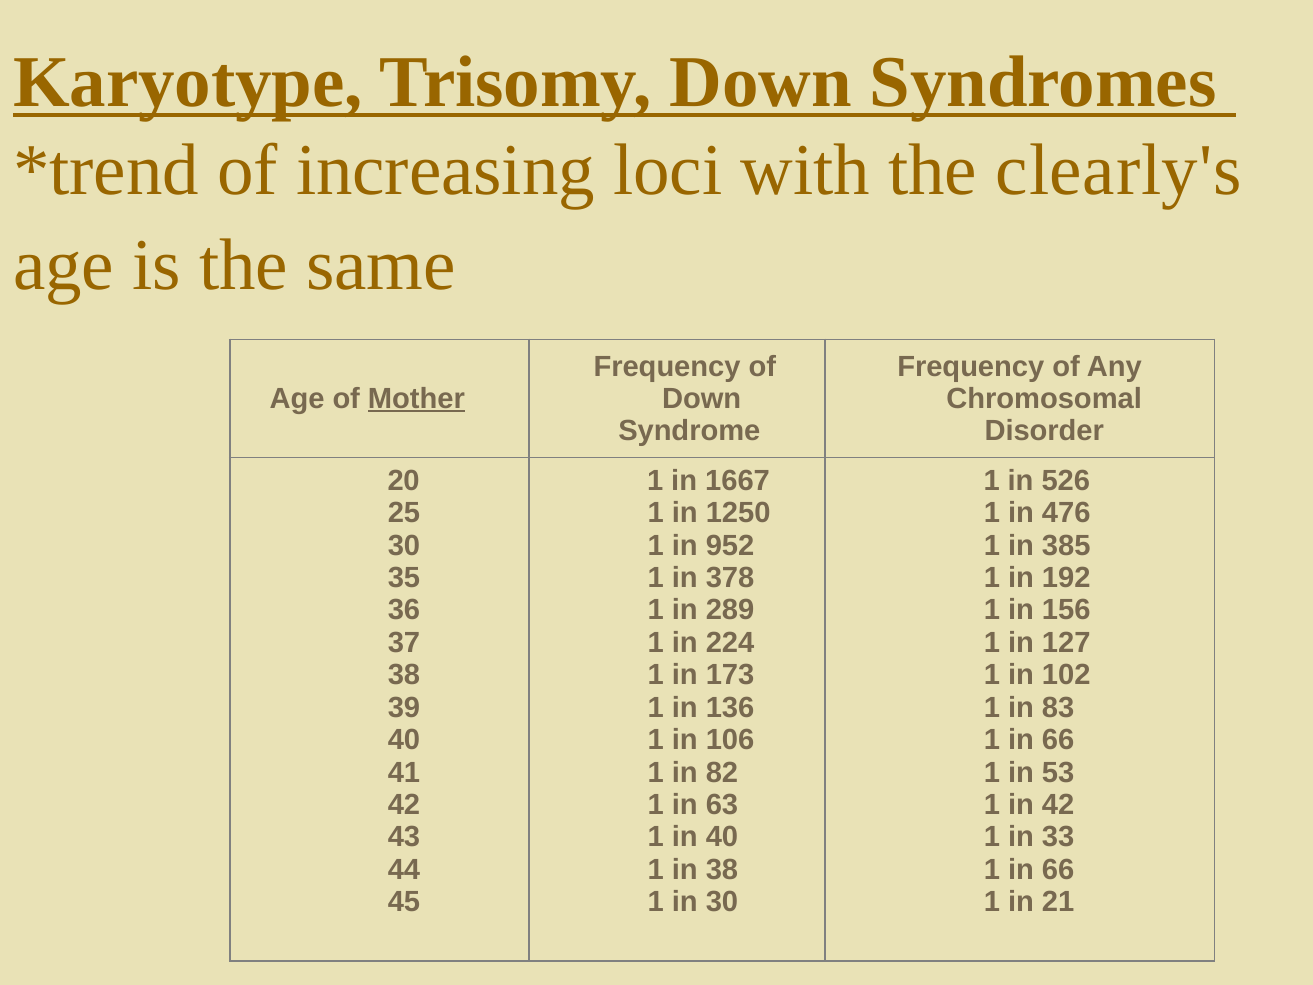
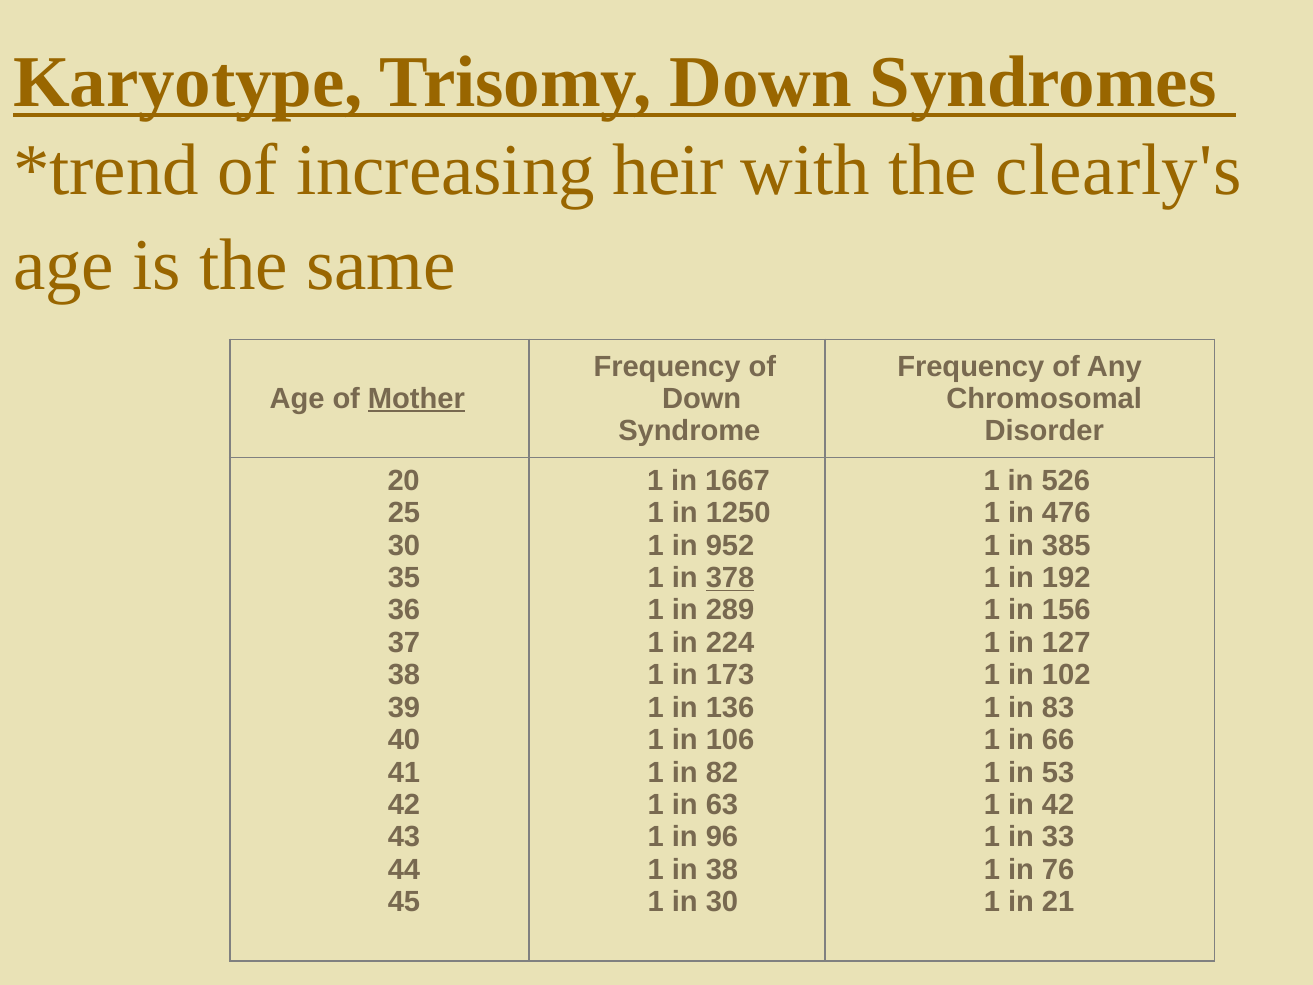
loci: loci -> heir
378 underline: none -> present
in 40: 40 -> 96
66 at (1058, 869): 66 -> 76
